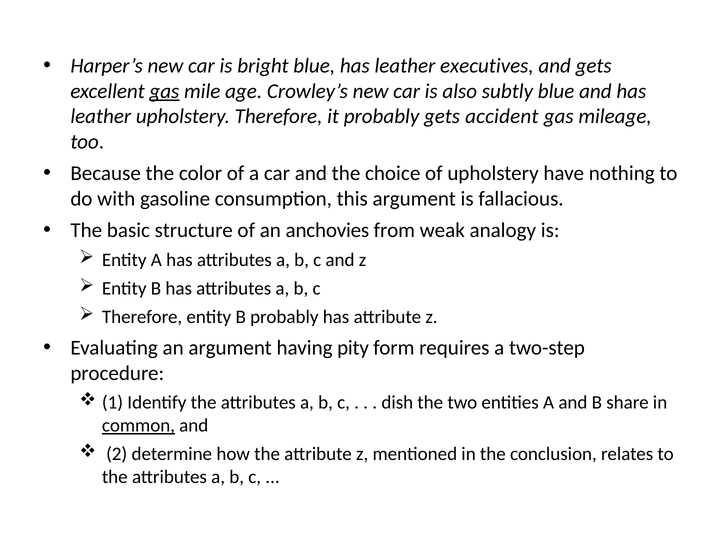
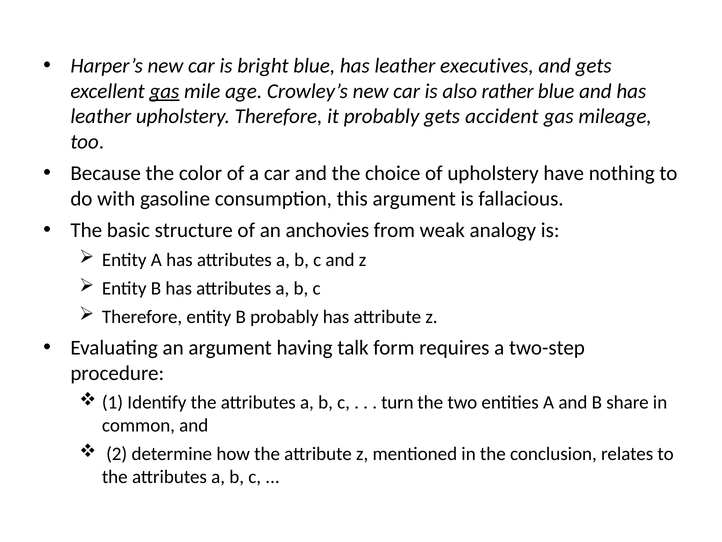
subtly: subtly -> rather
pity: pity -> talk
dish: dish -> turn
common underline: present -> none
